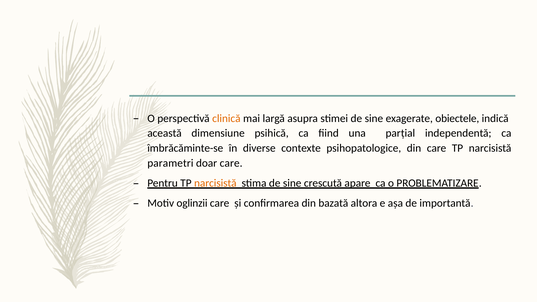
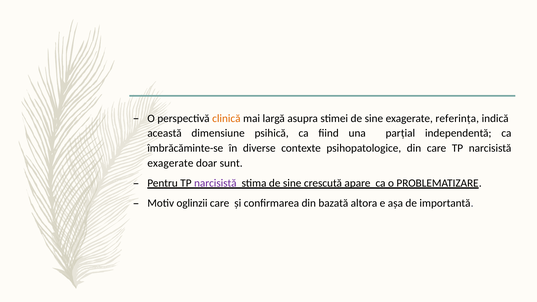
obiectele: obiectele -> referinţa
parametri at (170, 163): parametri -> exagerate
doar care: care -> sunt
narcisistă at (215, 183) colour: orange -> purple
